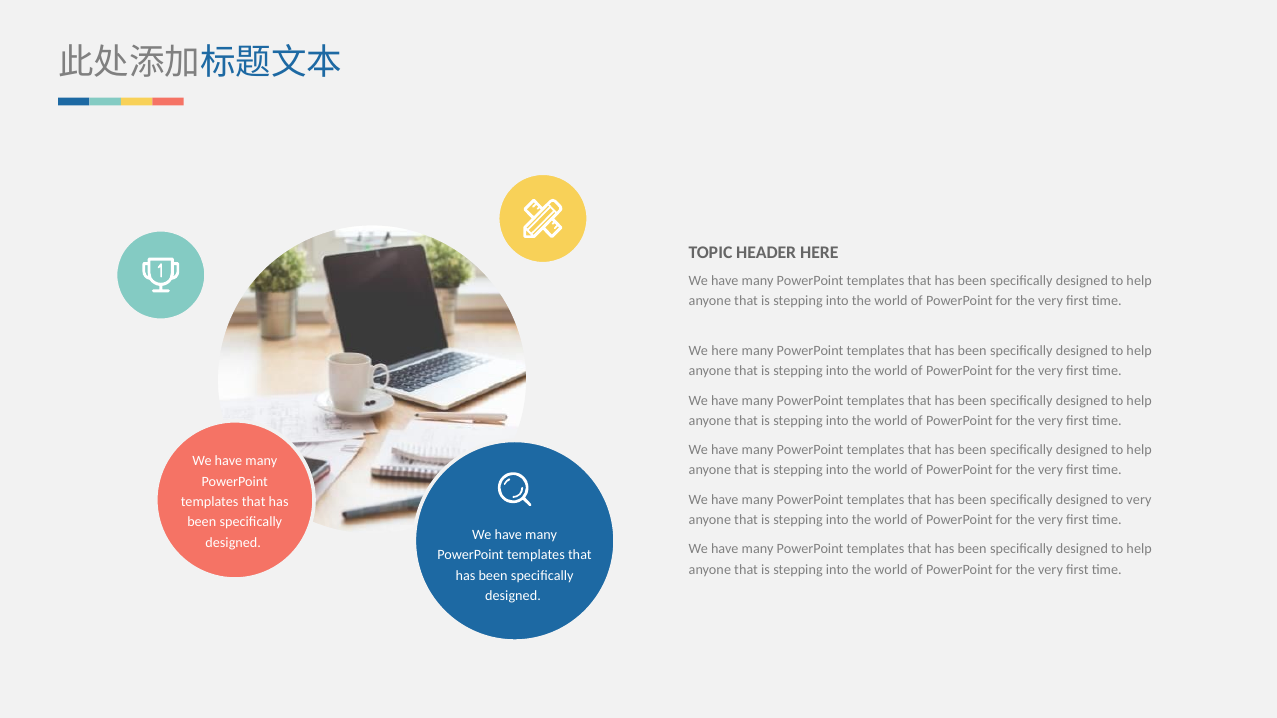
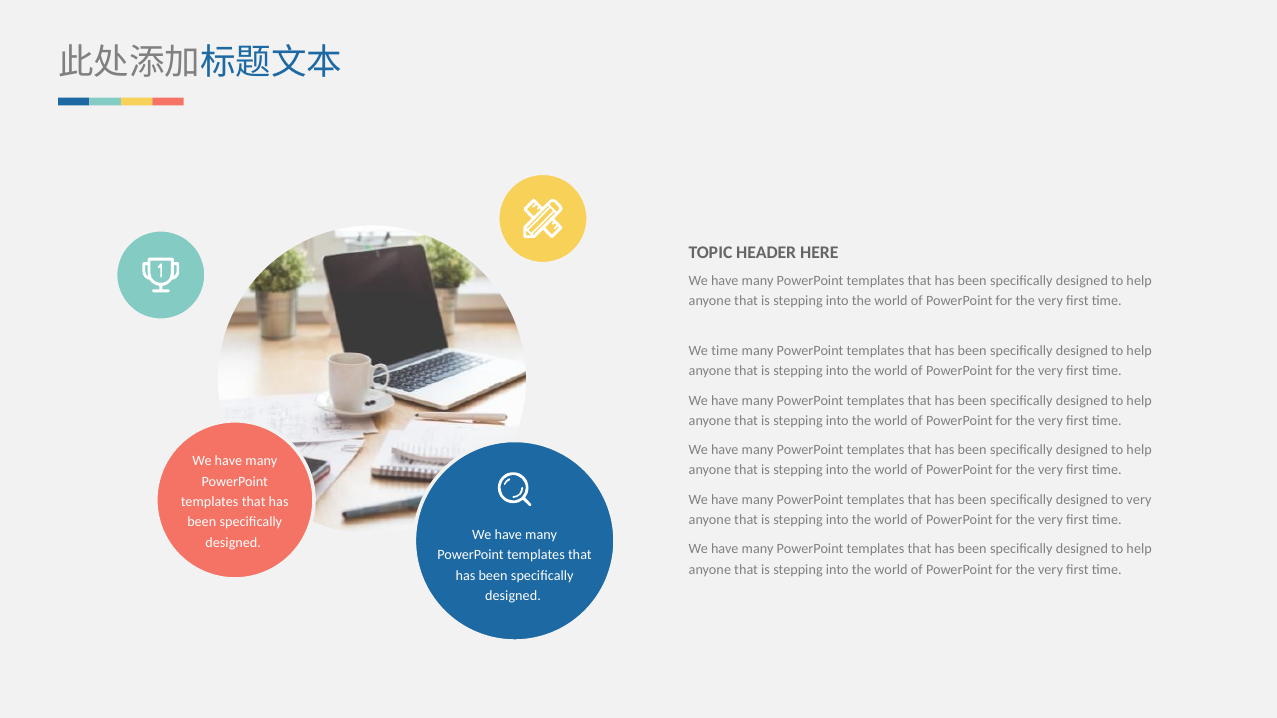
We here: here -> time
